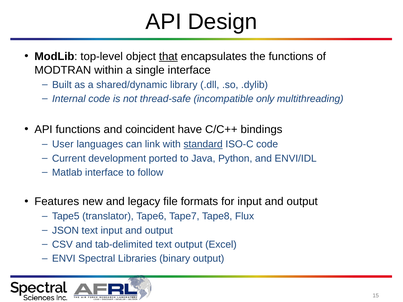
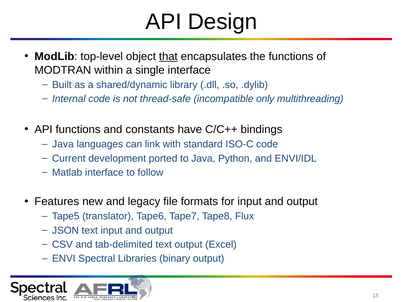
coincident: coincident -> constants
User at (63, 144): User -> Java
standard underline: present -> none
